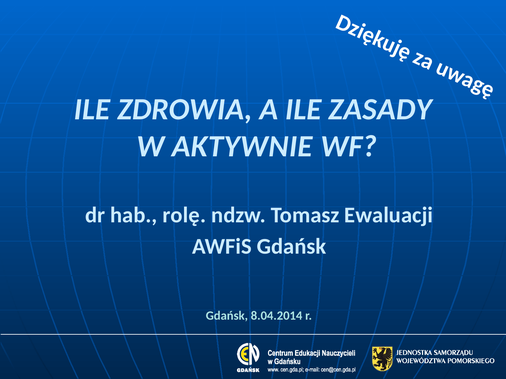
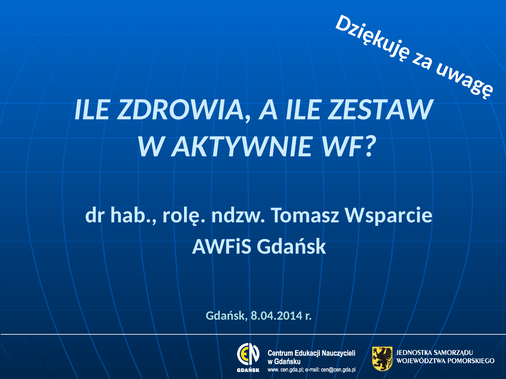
ZASADY: ZASADY -> ZESTAW
Ewaluacji: Ewaluacji -> Wsparcie
